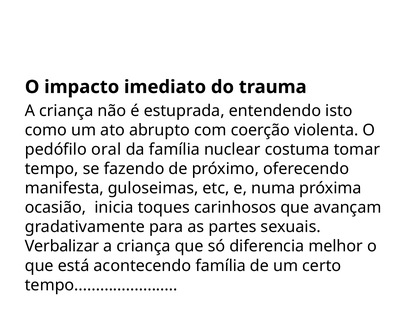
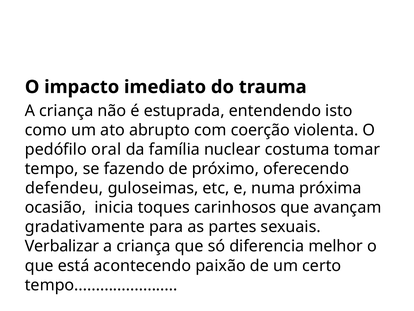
manifesta: manifesta -> defendeu
acontecendo família: família -> paixão
